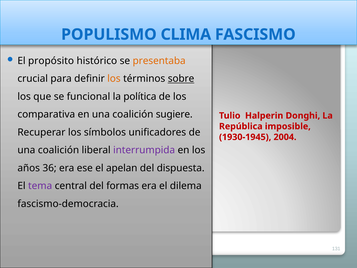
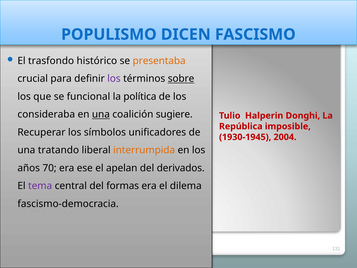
CLIMA: CLIMA -> DICEN
propósito: propósito -> trasfondo
los at (114, 79) colour: orange -> purple
comparativa: comparativa -> consideraba
una at (101, 114) underline: none -> present
coalición at (58, 150): coalición -> tratando
interrumpida colour: purple -> orange
36: 36 -> 70
dispuesta: dispuesta -> derivados
